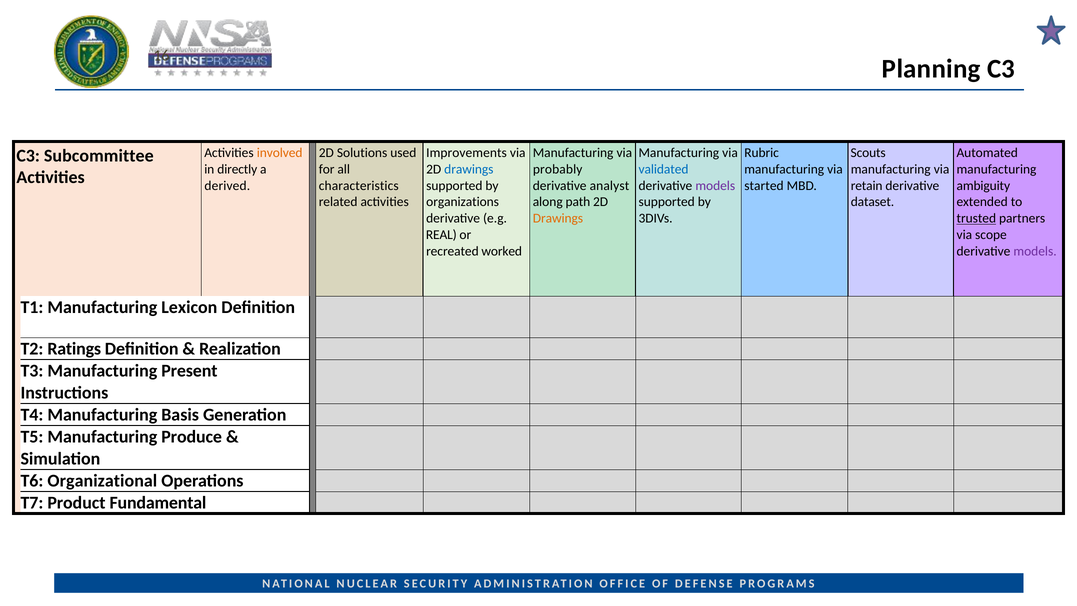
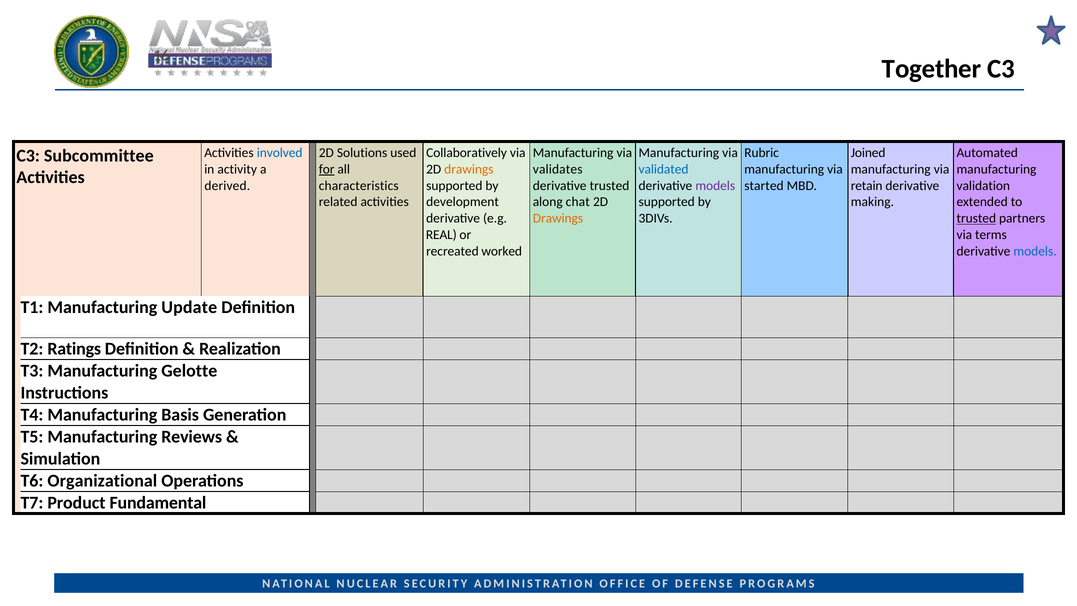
Planning: Planning -> Together
involved colour: orange -> blue
Improvements: Improvements -> Collaboratively
Scouts: Scouts -> Joined
directly: directly -> activity
for underline: none -> present
drawings at (469, 169) colour: blue -> orange
probably: probably -> validates
derivative analyst: analyst -> trusted
ambiguity: ambiguity -> validation
organizations: organizations -> development
path: path -> chat
dataset: dataset -> making
scope: scope -> terms
models at (1035, 251) colour: purple -> blue
Lexicon: Lexicon -> Update
Present: Present -> Gelotte
Produce: Produce -> Reviews
